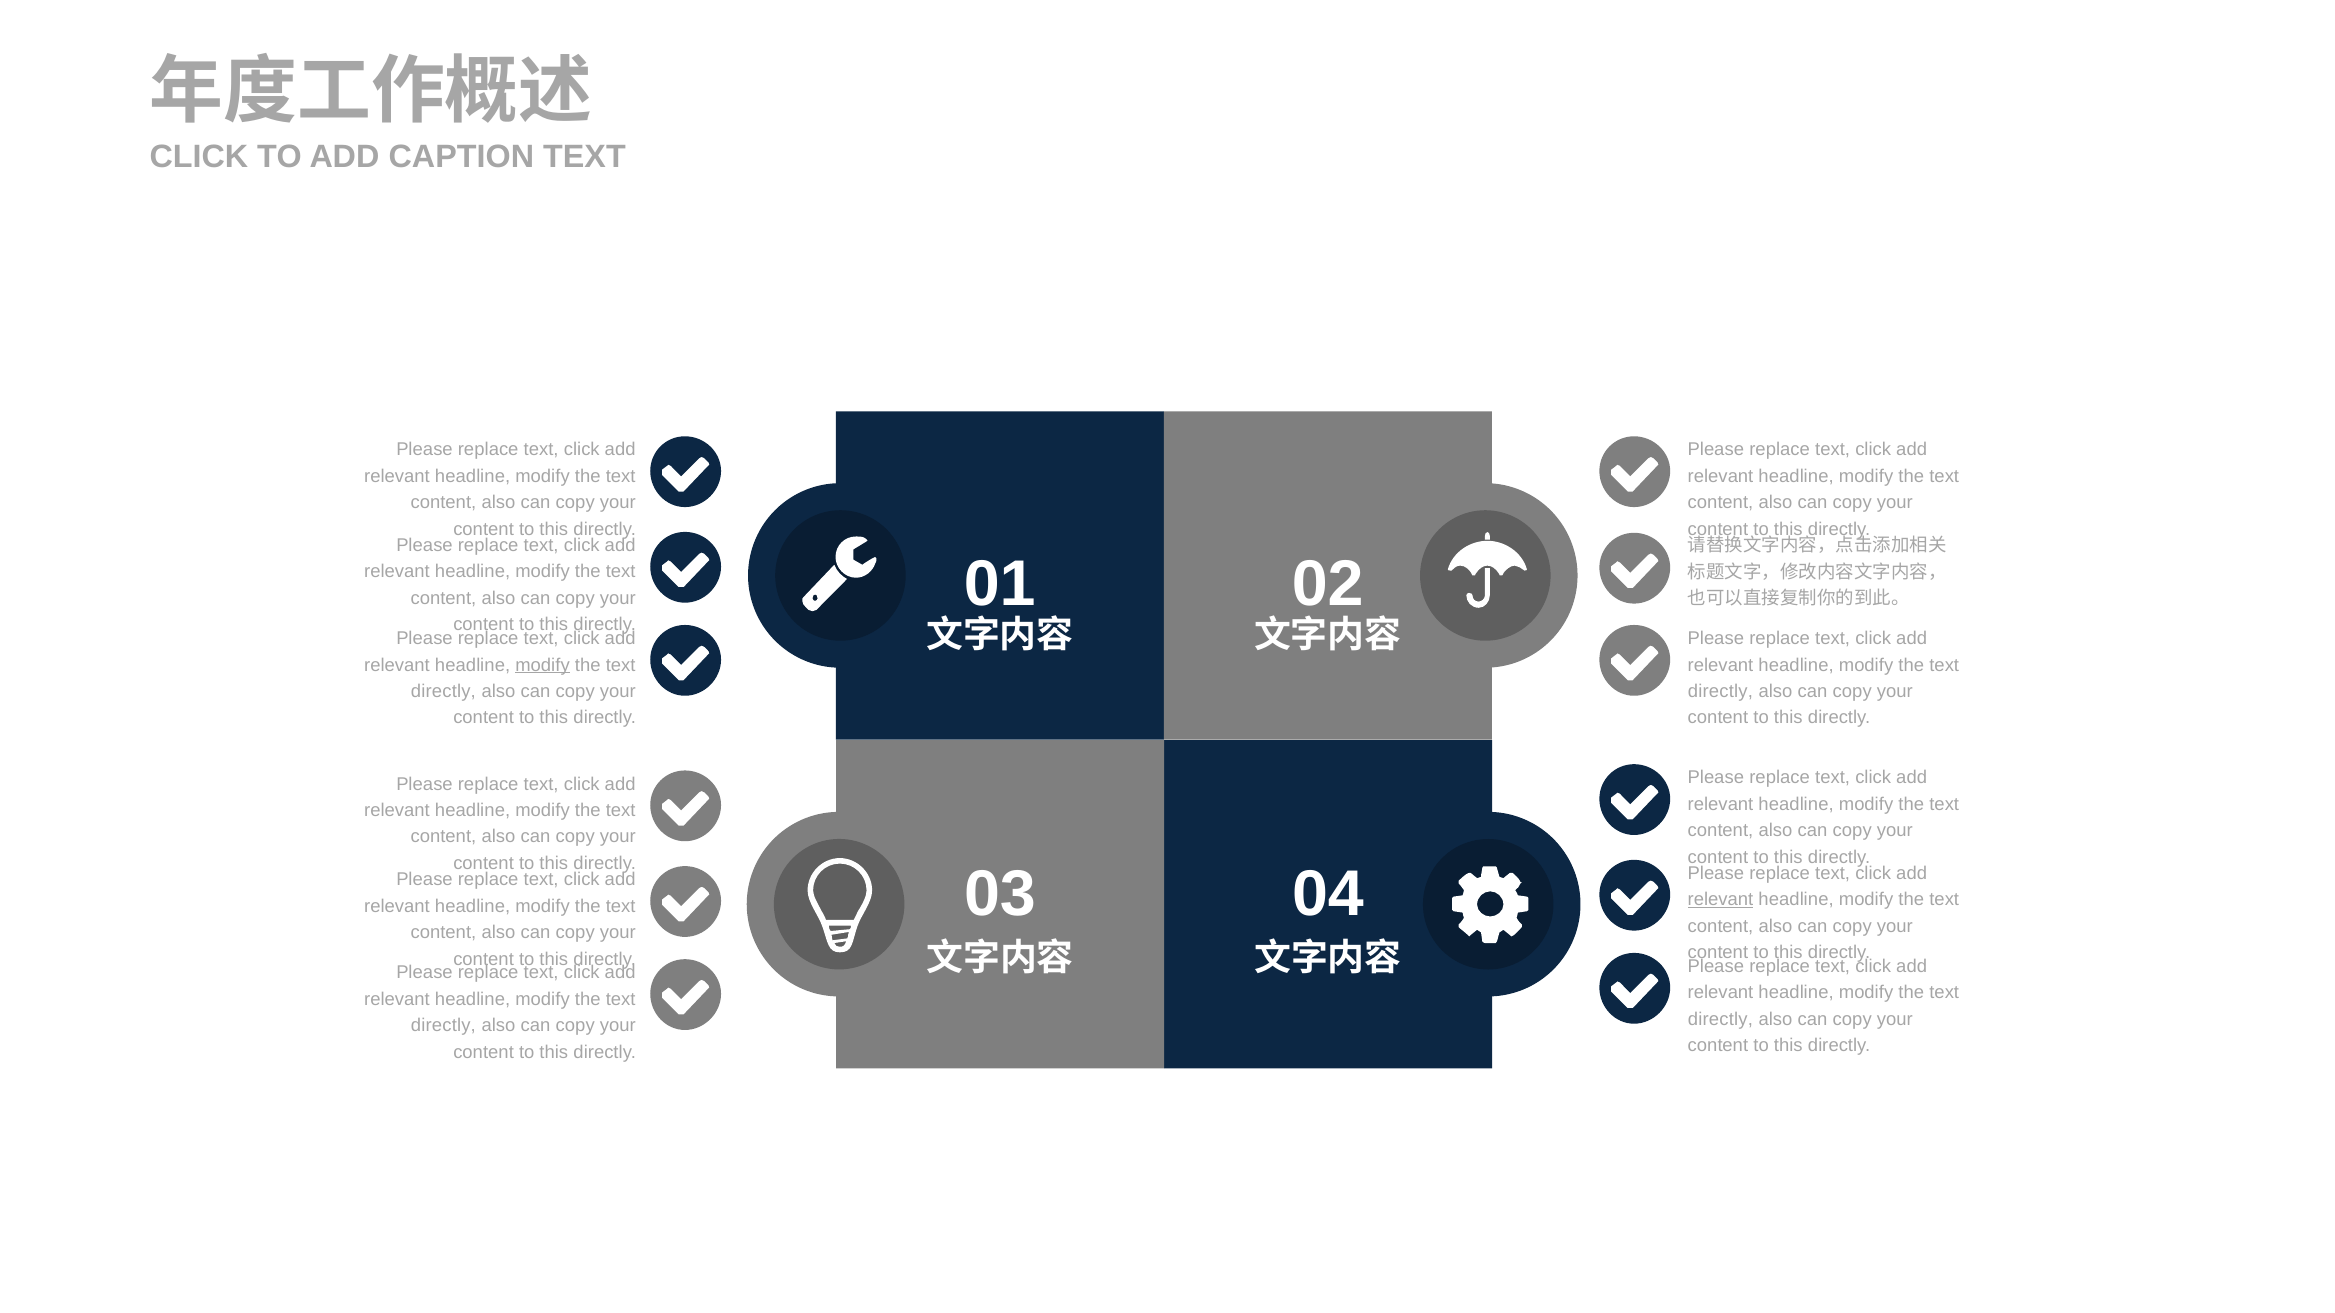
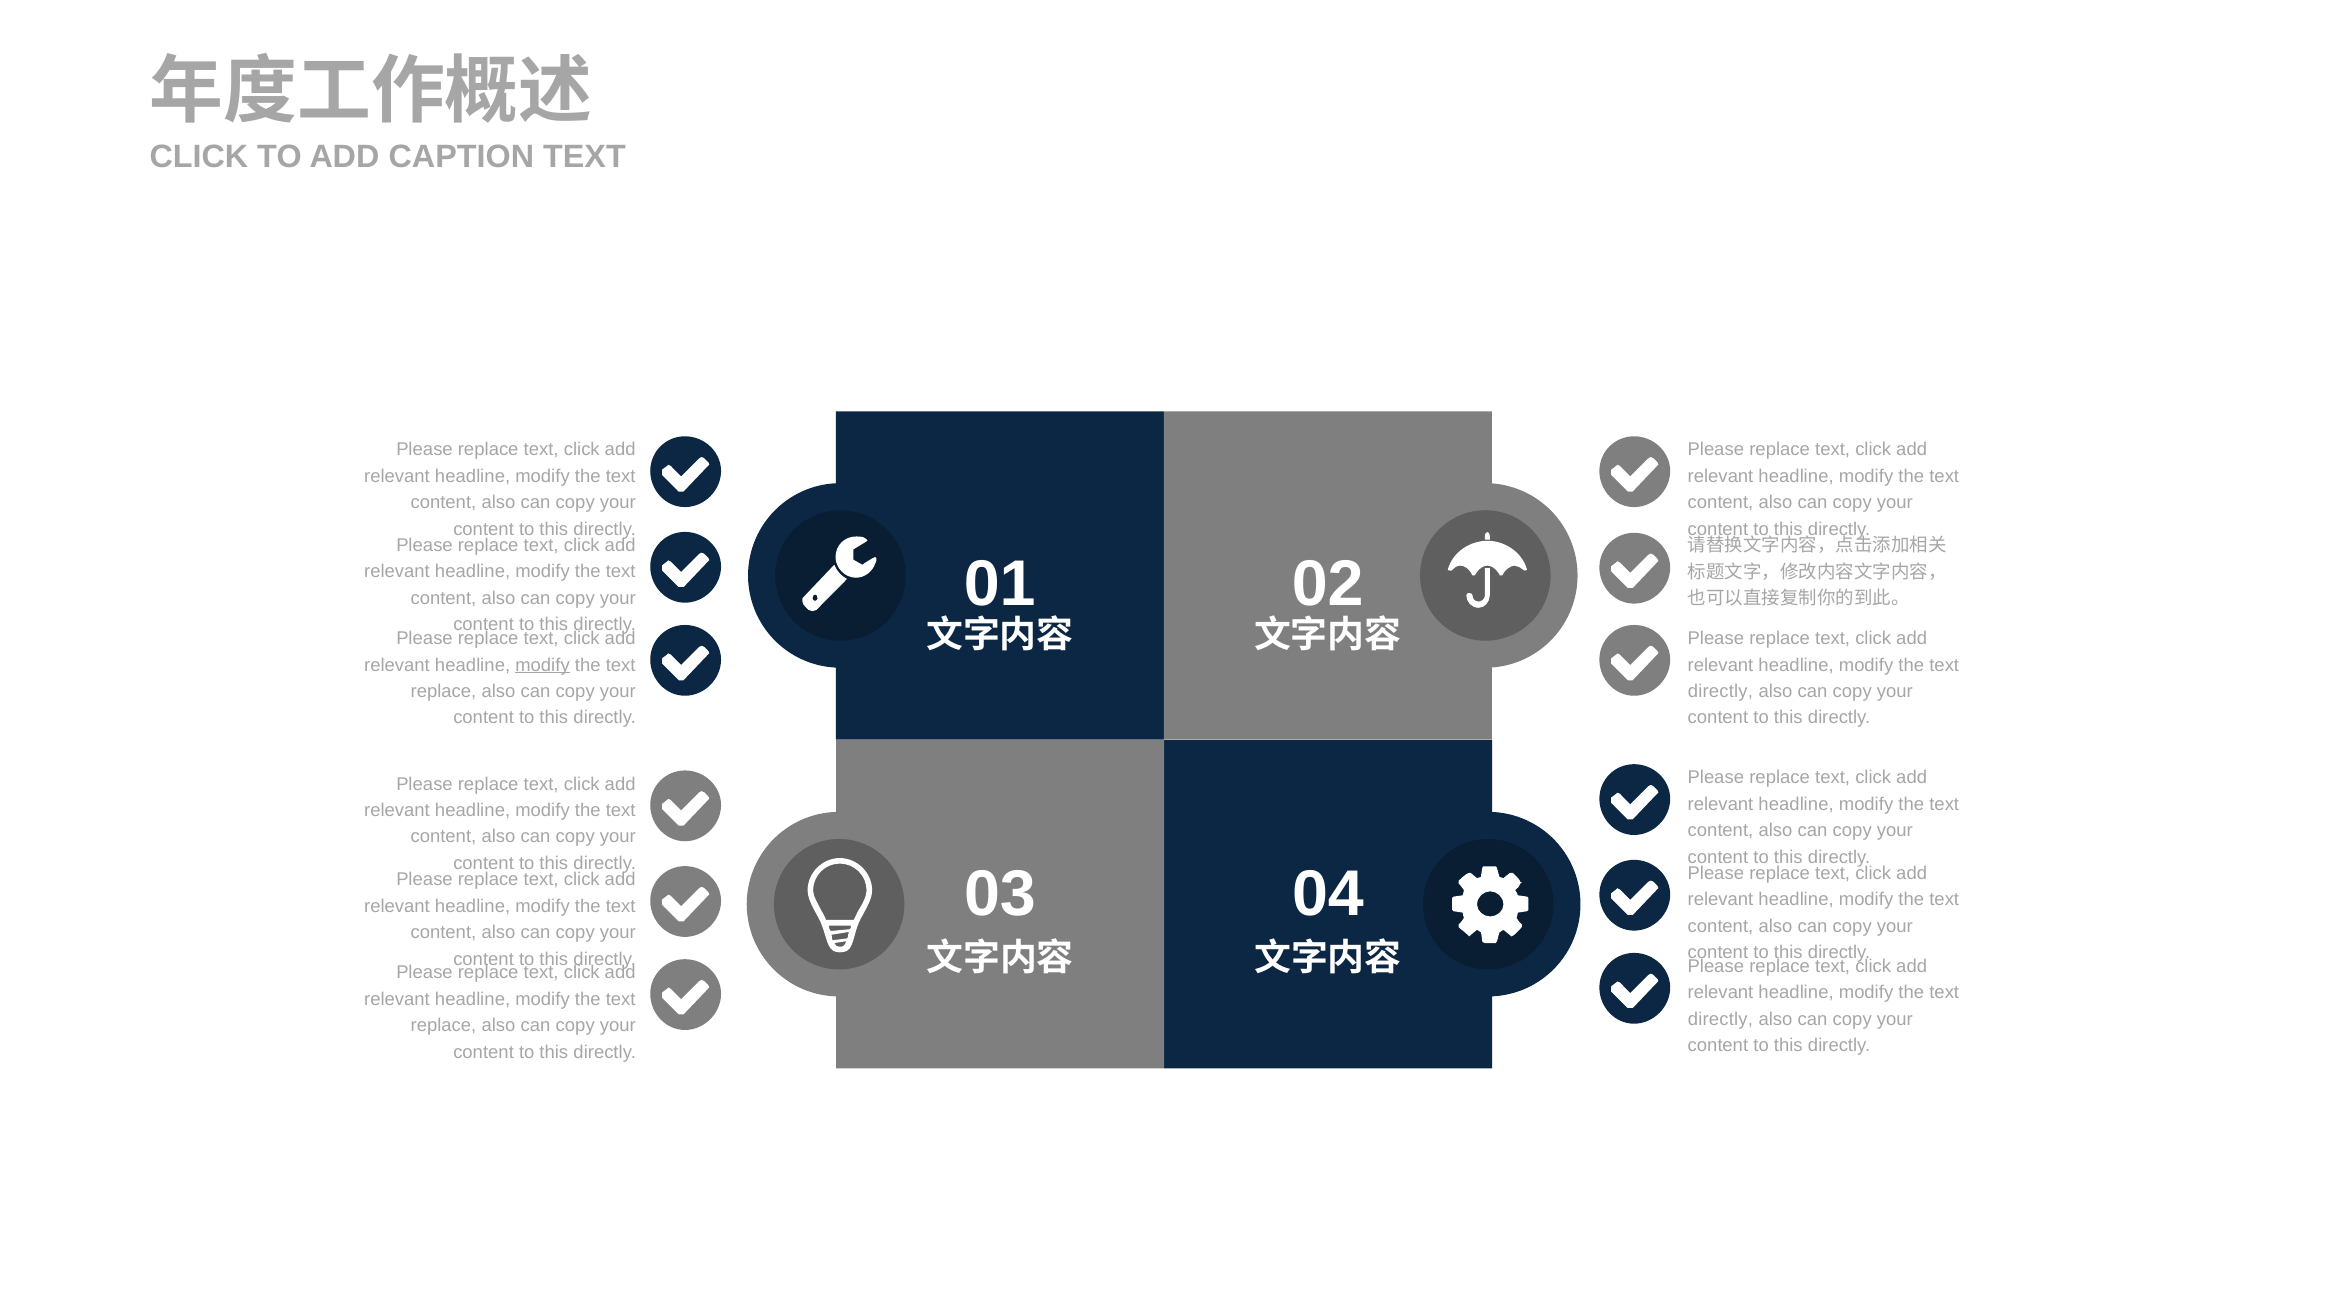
directly at (443, 692): directly -> replace
relevant at (1720, 900) underline: present -> none
directly at (443, 1026): directly -> replace
